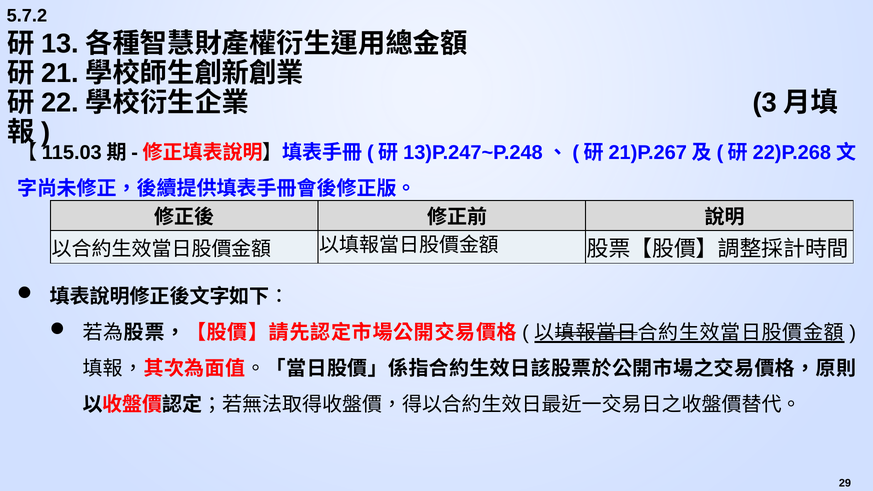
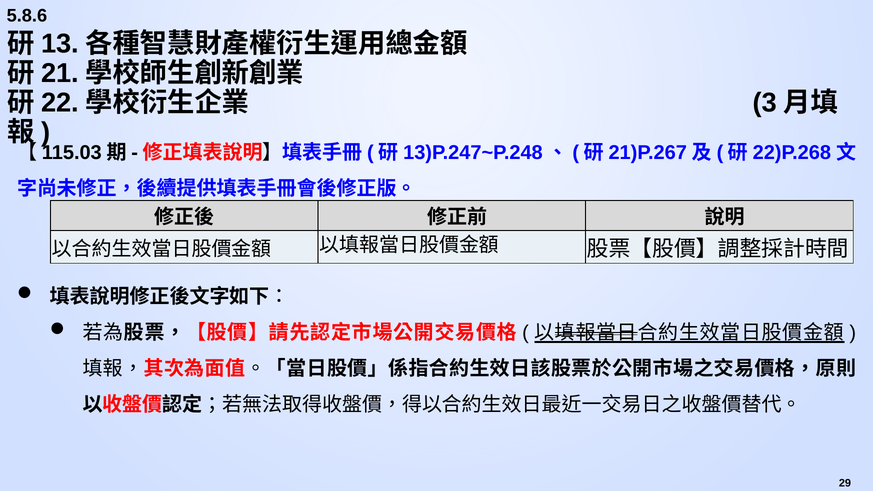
5.7.2: 5.7.2 -> 5.8.6
